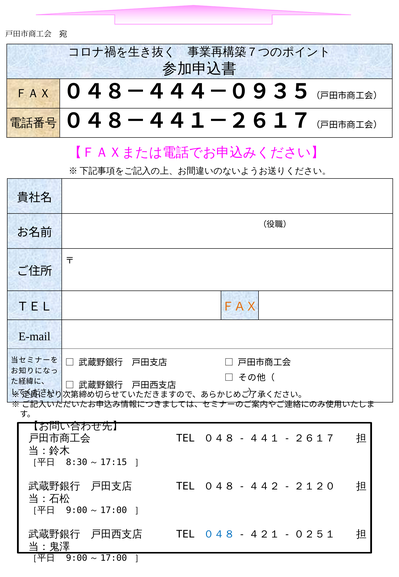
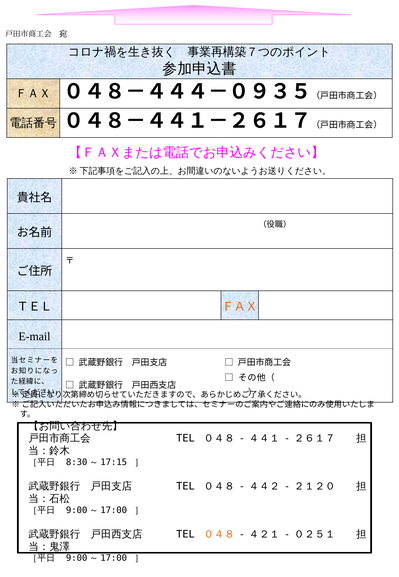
０４８ at (219, 534) colour: blue -> orange
